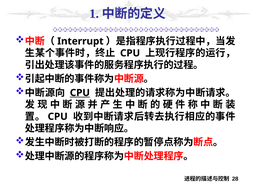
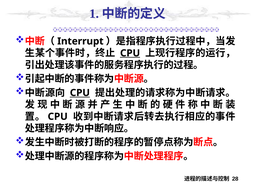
CPU at (130, 53) underline: none -> present
